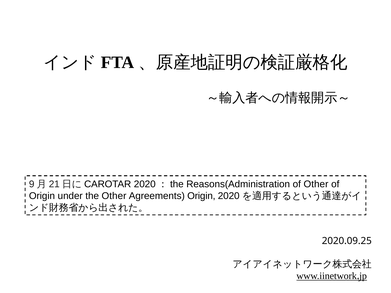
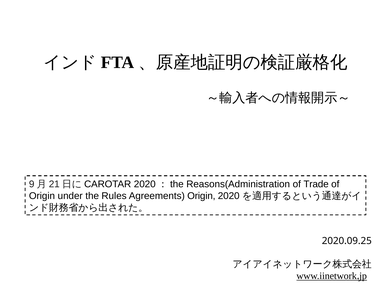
of Other: Other -> Trade
the Other: Other -> Rules
